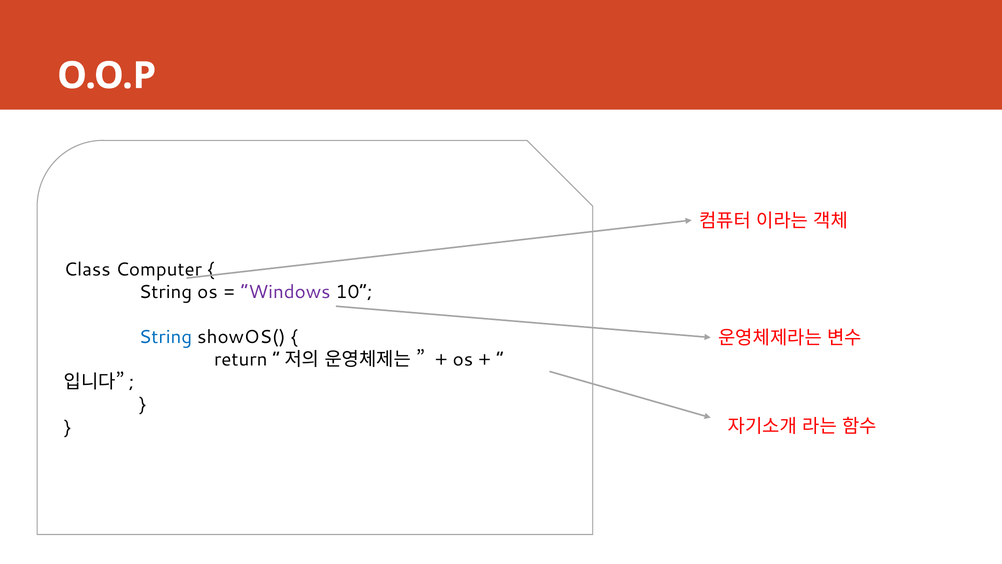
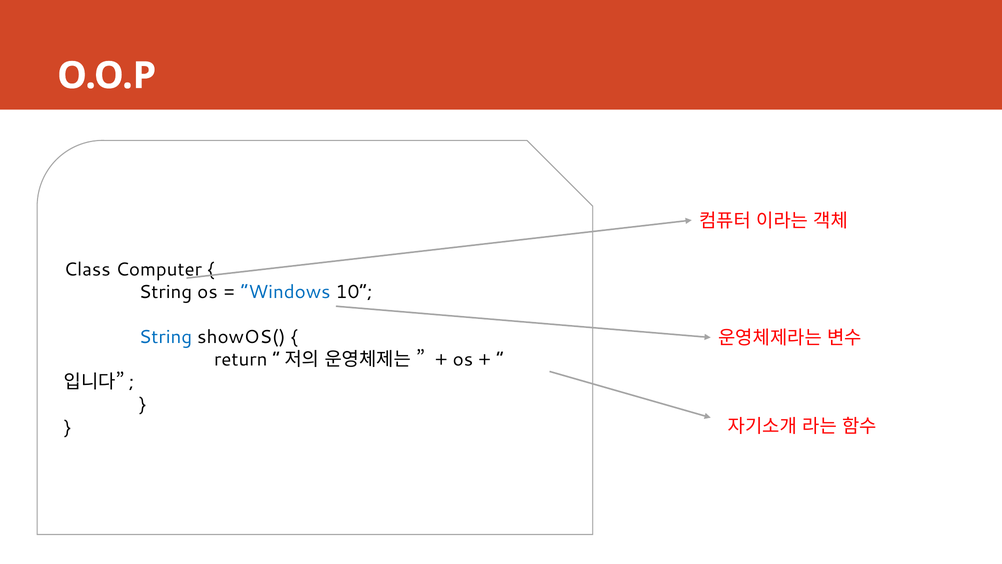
Windows colour: purple -> blue
